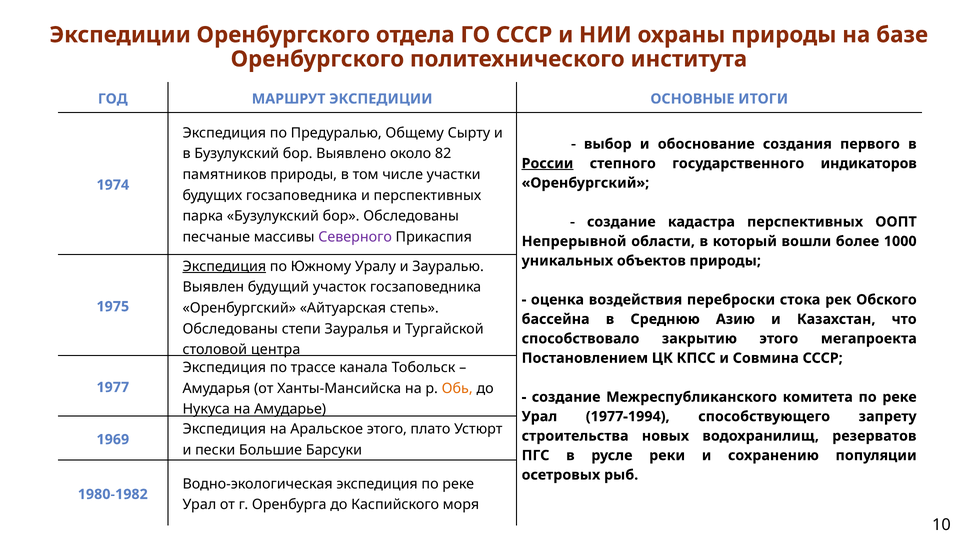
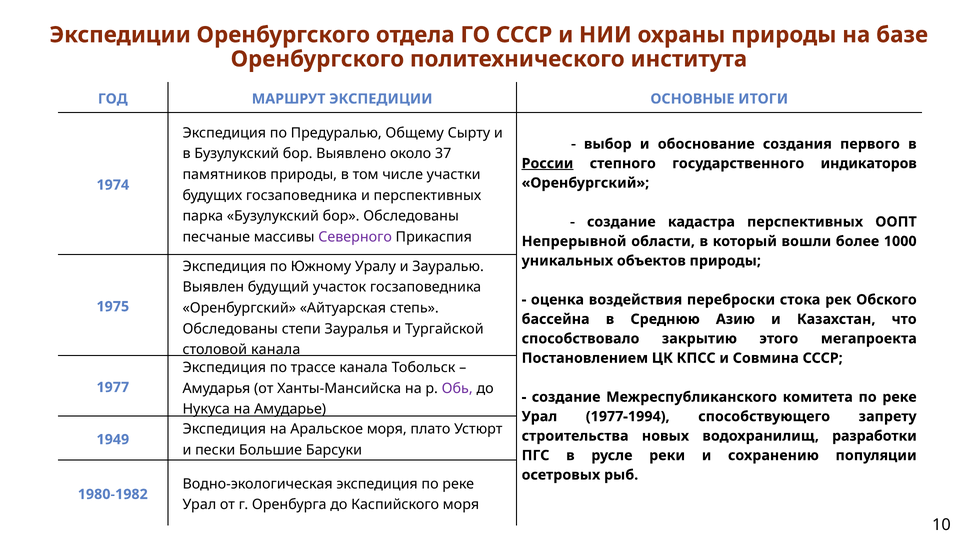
82: 82 -> 37
Экспедиция at (224, 266) underline: present -> none
столовой центра: центра -> канала
Обь colour: orange -> purple
Аральское этого: этого -> моря
резерватов: резерватов -> разработки
1969: 1969 -> 1949
